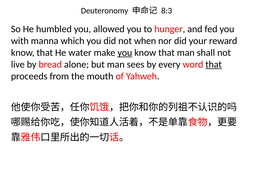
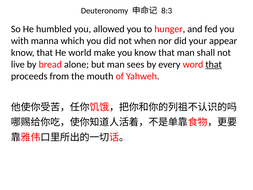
reward: reward -> appear
water: water -> world
you at (125, 53) underline: present -> none
